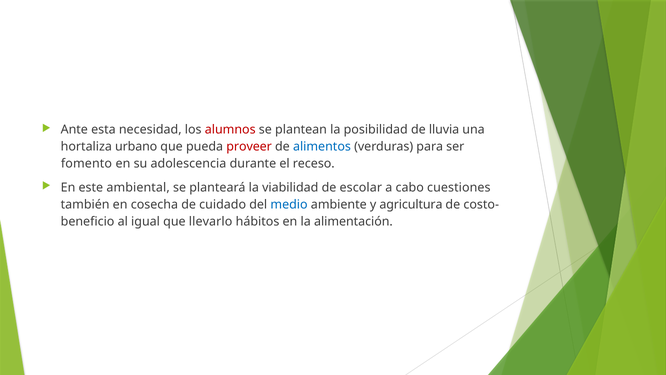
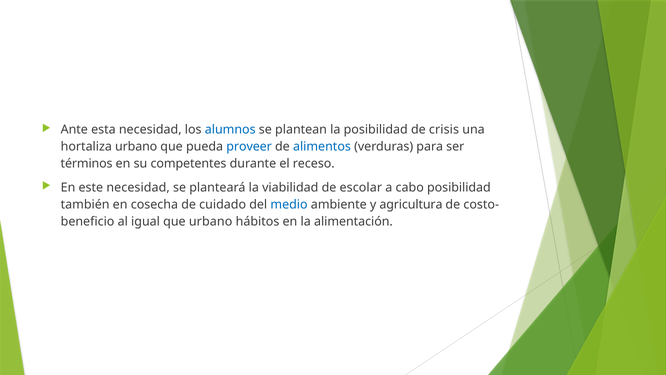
alumnos colour: red -> blue
lluvia: lluvia -> crisis
proveer colour: red -> blue
fomento: fomento -> términos
adolescencia: adolescencia -> competentes
este ambiental: ambiental -> necesidad
cabo cuestiones: cuestiones -> posibilidad
que llevarlo: llevarlo -> urbano
